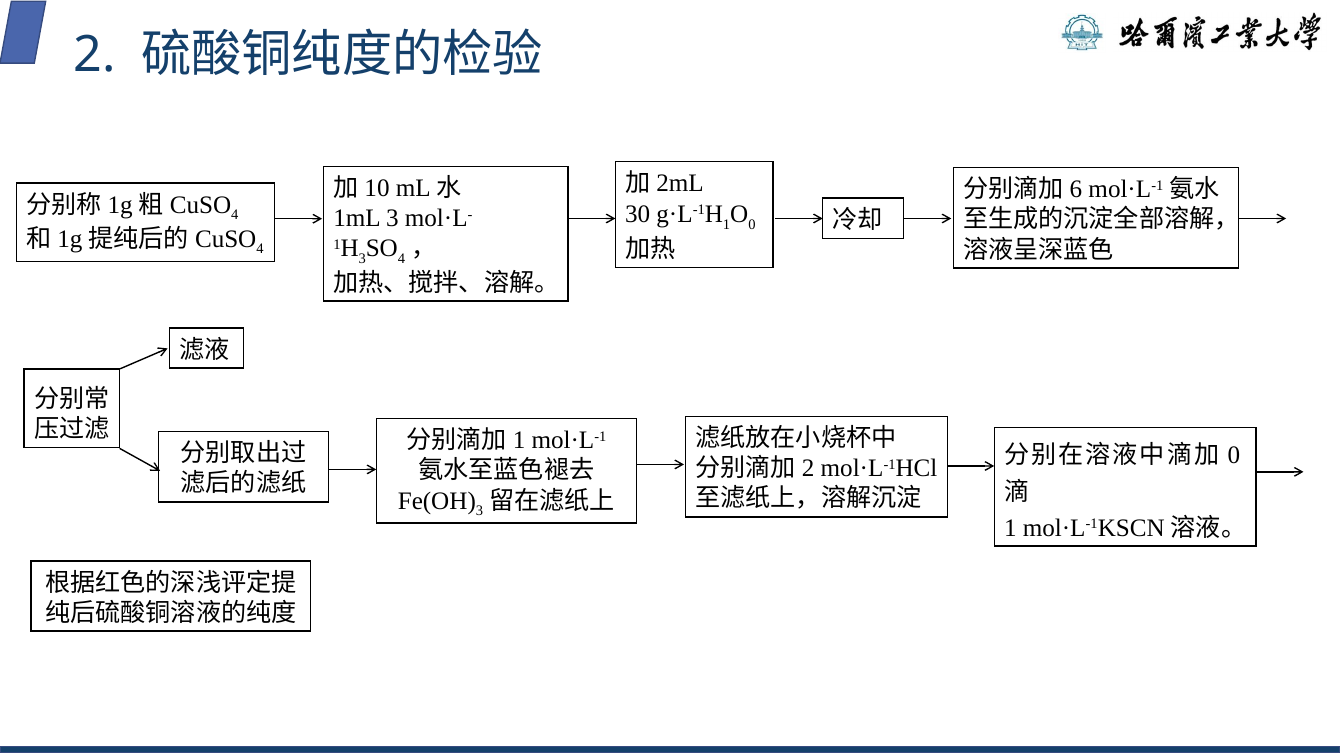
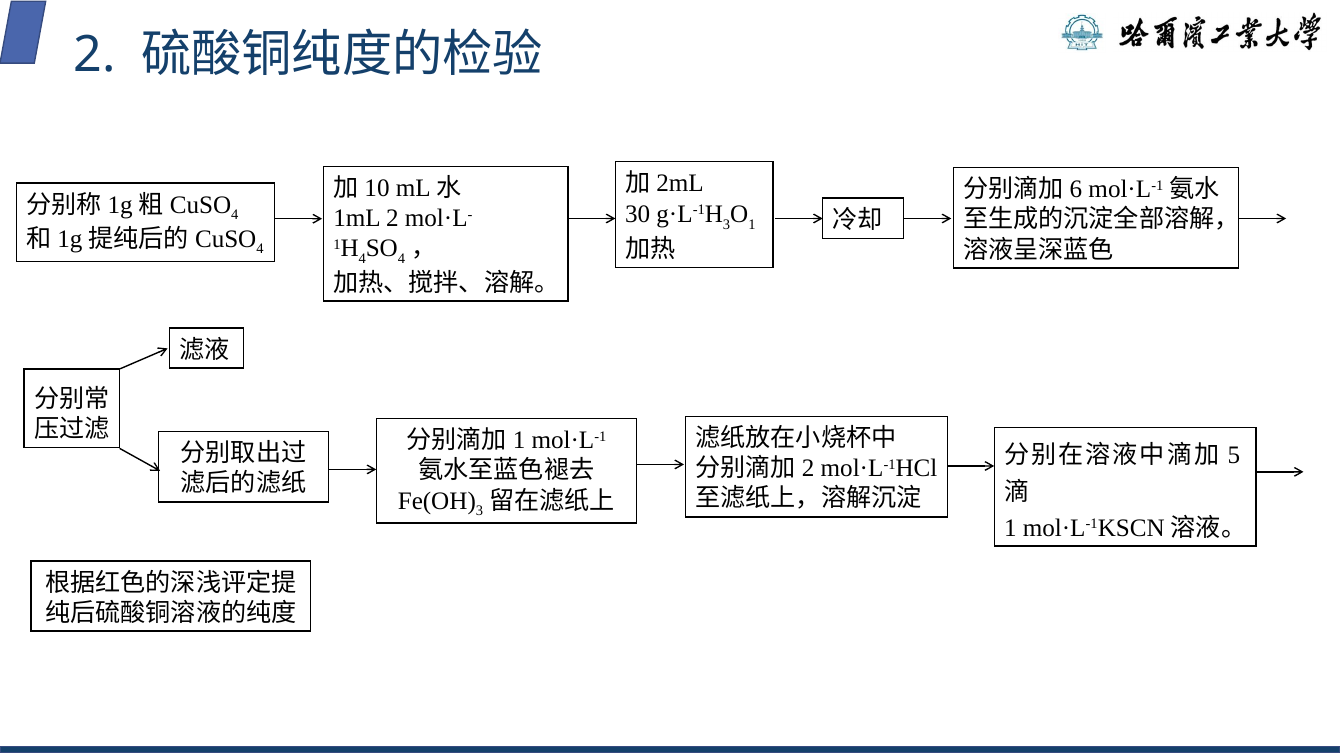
1 at (727, 225): 1 -> 3
0 at (752, 225): 0 -> 1
1mL 3: 3 -> 2
3 at (362, 258): 3 -> 4
0 at (1234, 455): 0 -> 5
